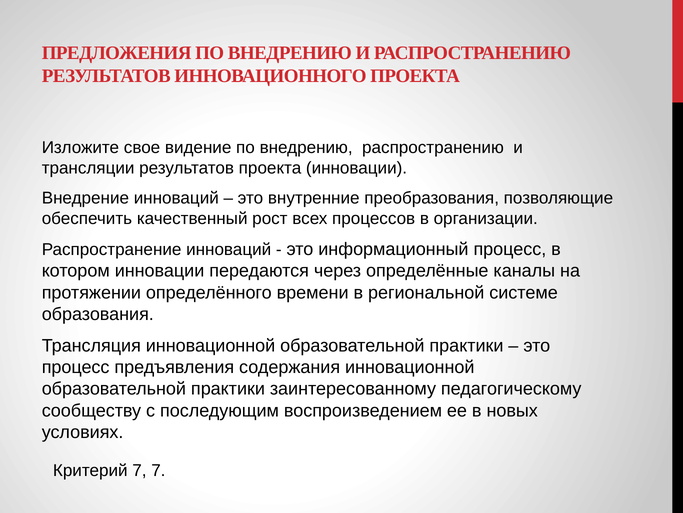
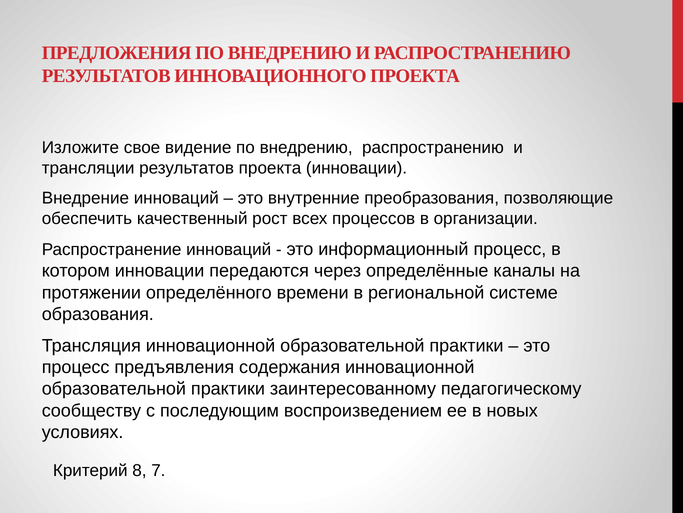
Критерий 7: 7 -> 8
